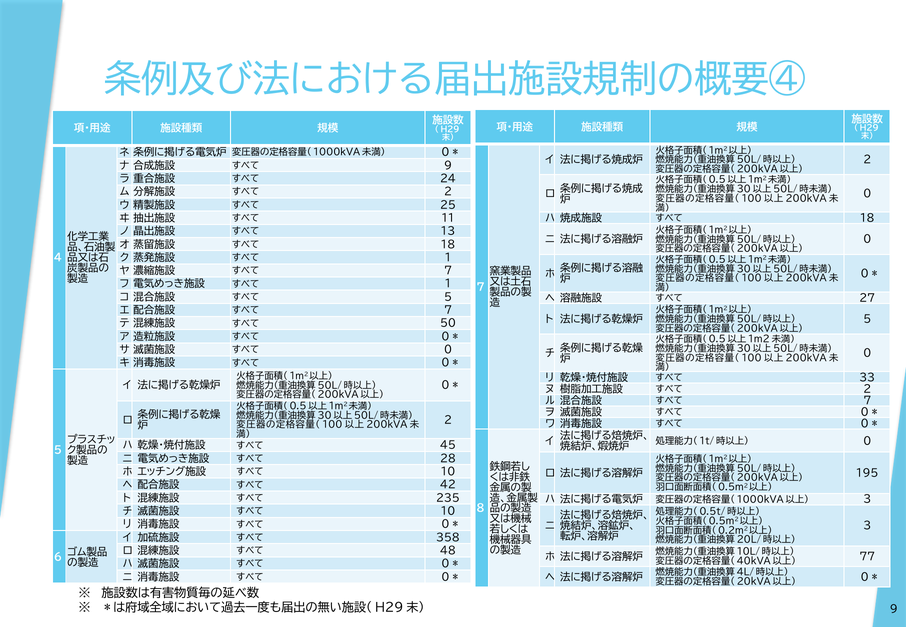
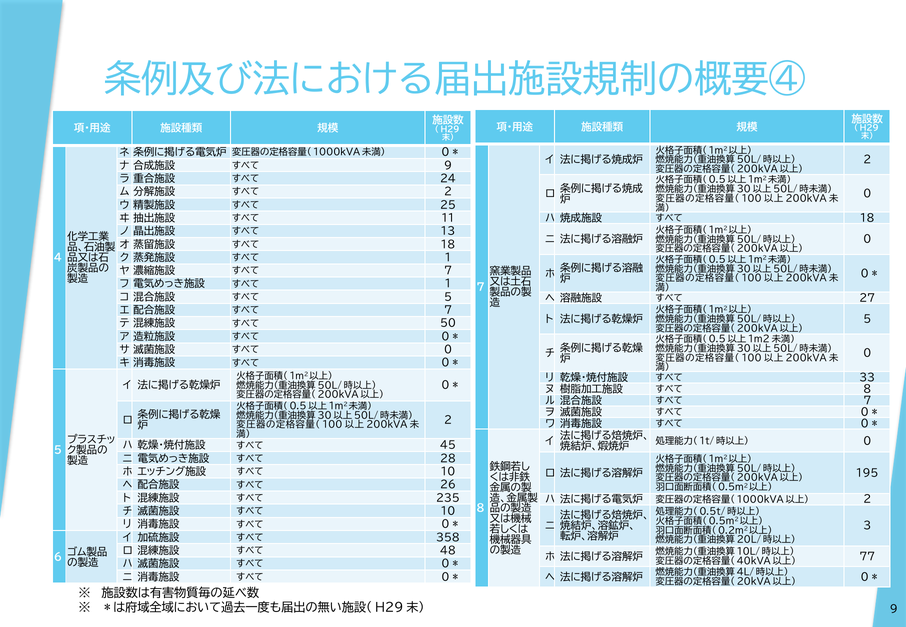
2 at (867, 390): 2 -> 8
42: 42 -> 26
3 at (867, 500): 3 -> 2
